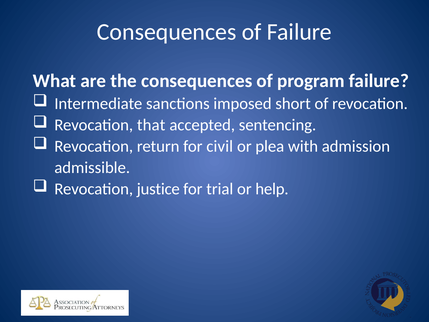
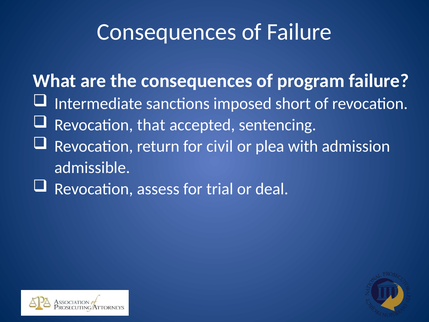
justice: justice -> assess
help: help -> deal
